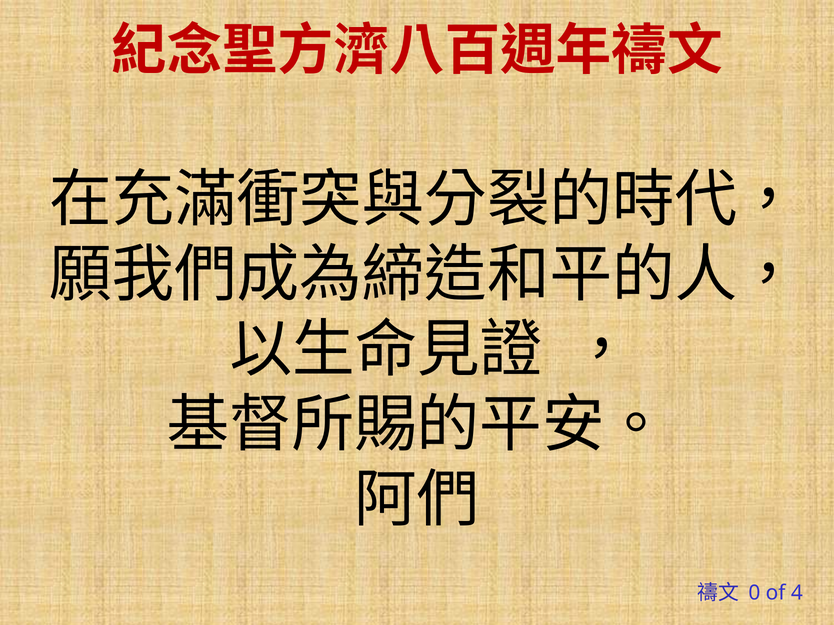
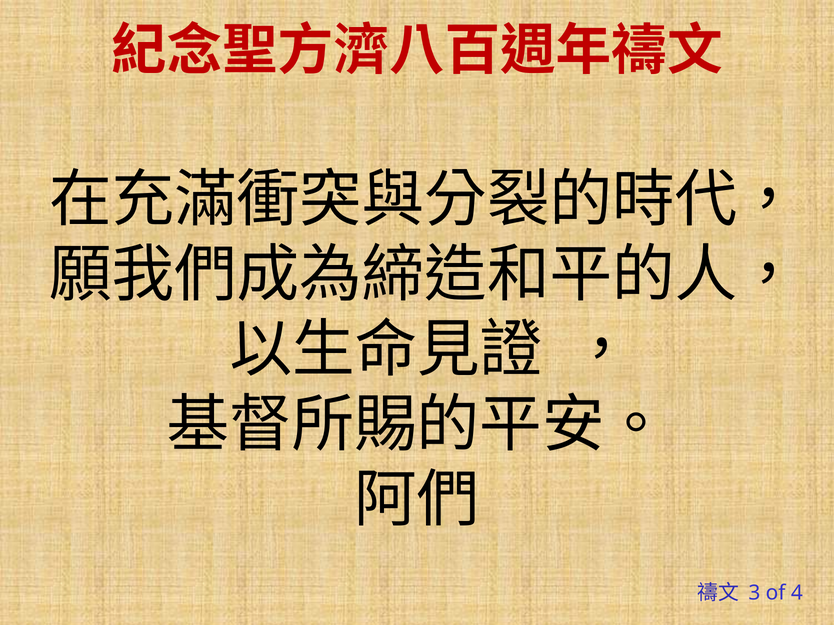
0: 0 -> 3
